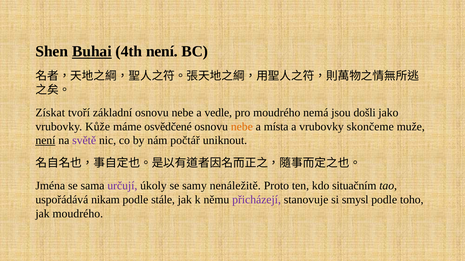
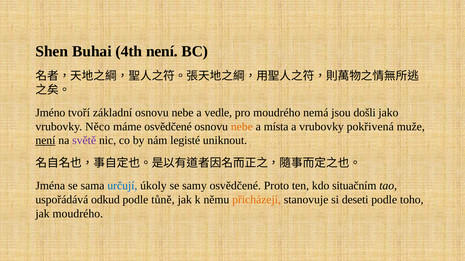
Buhai underline: present -> none
Získat: Získat -> Jméno
Kůže: Kůže -> Něco
skončeme: skončeme -> pokřivená
počtář: počtář -> legisté
určují colour: purple -> blue
samy nenáležitě: nenáležitě -> osvědčené
nikam: nikam -> odkud
stále: stále -> tůně
přicházejí colour: purple -> orange
smysl: smysl -> deseti
